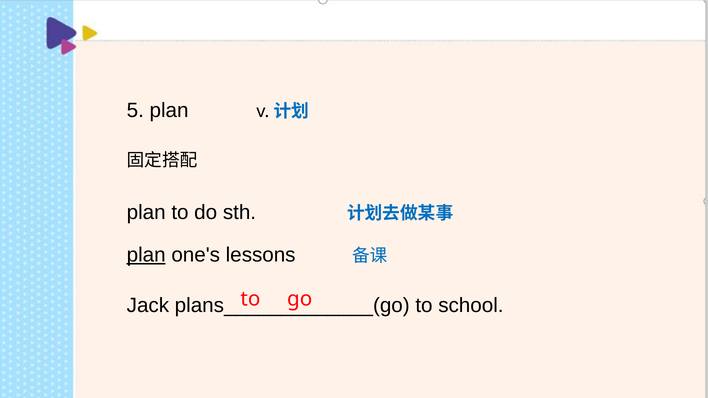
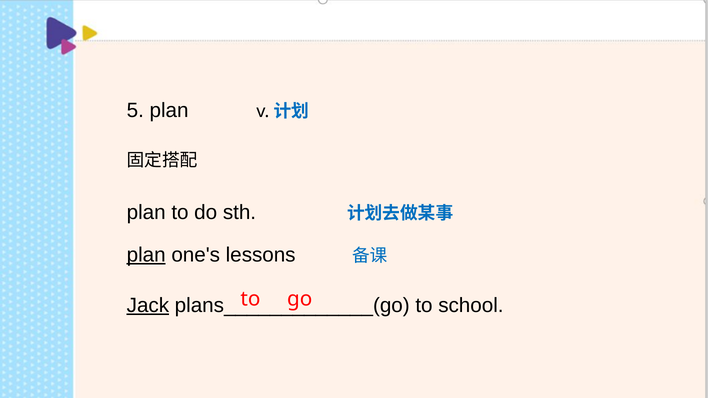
Jack underline: none -> present
